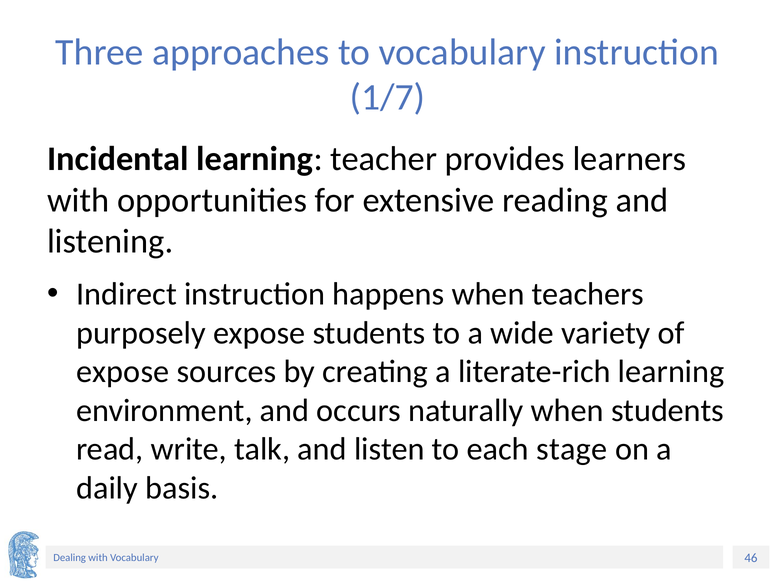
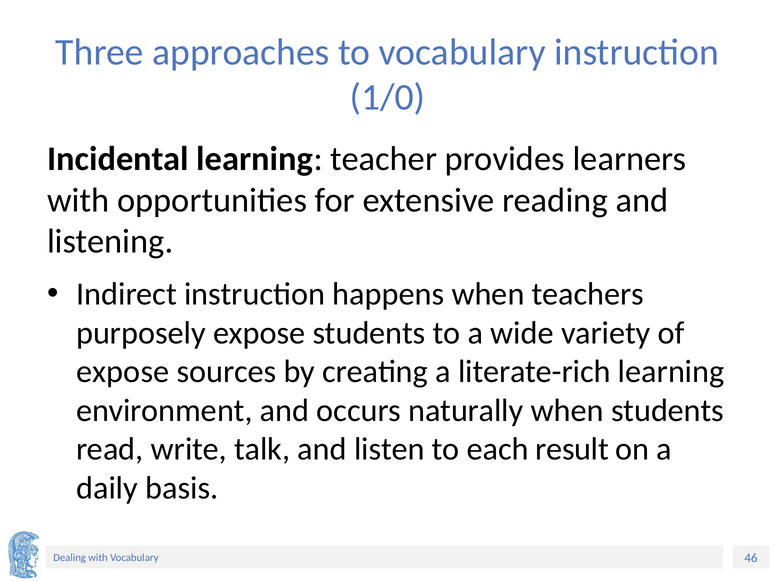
1/7: 1/7 -> 1/0
stage: stage -> result
